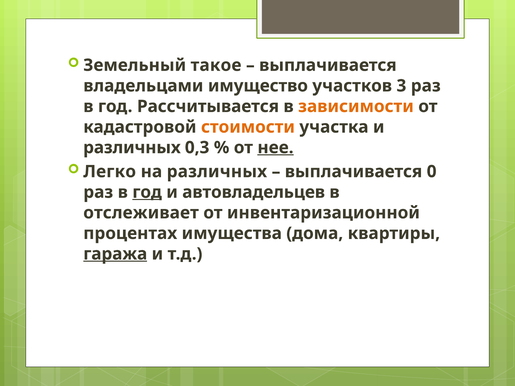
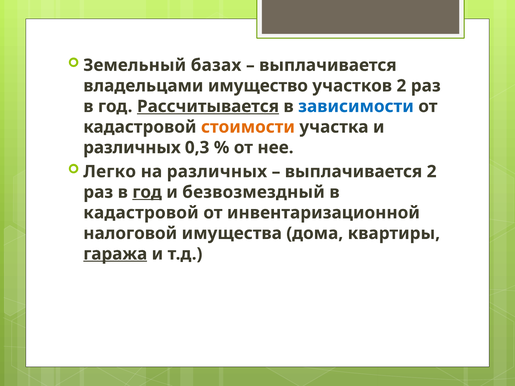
такое: такое -> базах
участков 3: 3 -> 2
Рассчитывается underline: none -> present
зависимости colour: orange -> blue
нее underline: present -> none
выплачивается 0: 0 -> 2
автовладельцев: автовладельцев -> безвозмездный
отслеживает at (141, 213): отслеживает -> кадастровой
процентах: процентах -> налоговой
